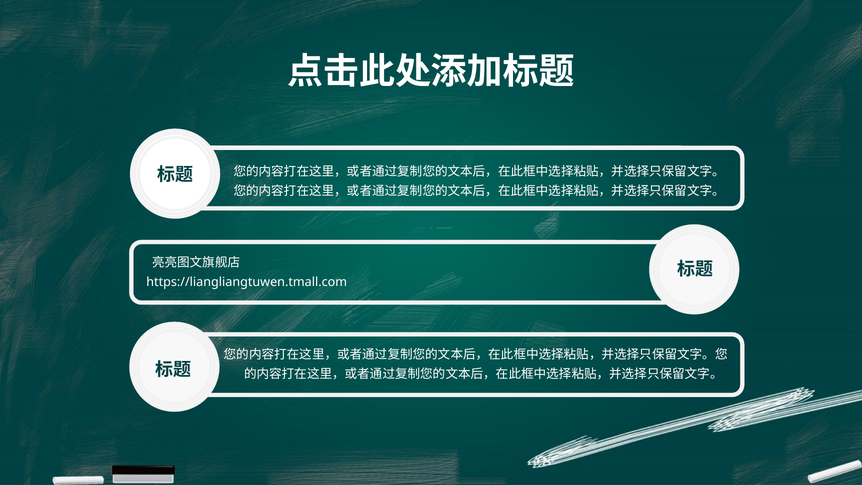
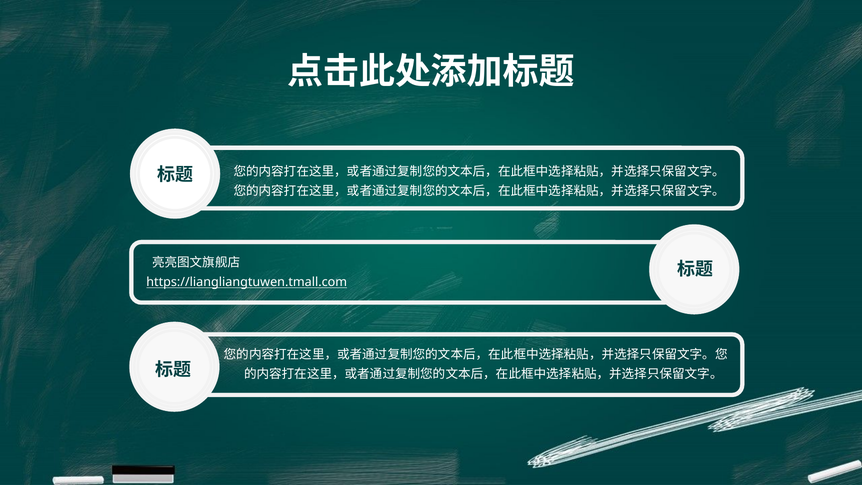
https://liangliangtuwen.tmall.com underline: none -> present
